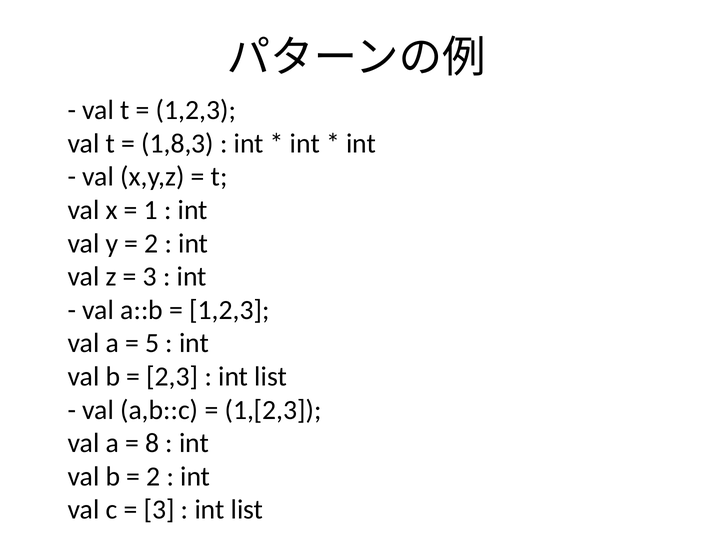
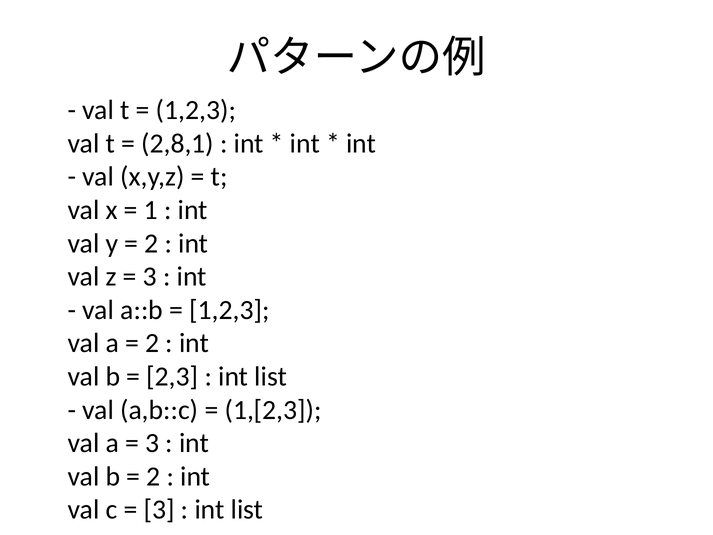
1,8,3: 1,8,3 -> 2,8,1
5 at (152, 343): 5 -> 2
8 at (152, 443): 8 -> 3
